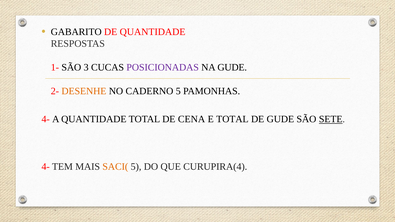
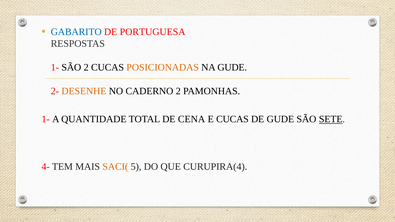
GABARITO colour: black -> blue
DE QUANTIDADE: QUANTIDADE -> PORTUGUESA
SÃO 3: 3 -> 2
POSICIONADAS colour: purple -> orange
CADERNO 5: 5 -> 2
4- at (46, 119): 4- -> 1-
E TOTAL: TOTAL -> CUCAS
